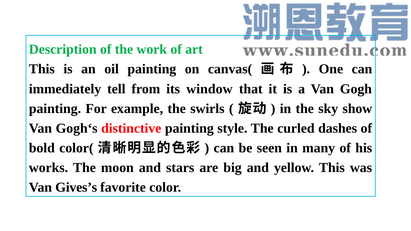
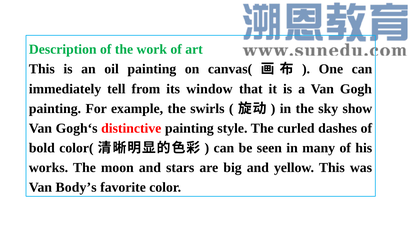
Gives’s: Gives’s -> Body’s
